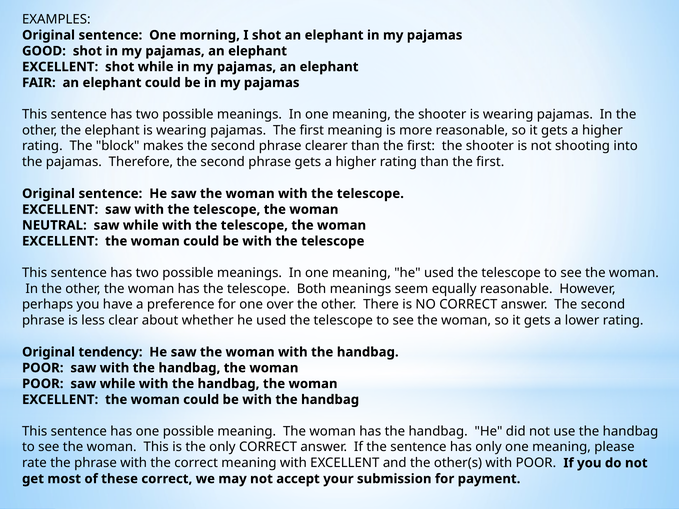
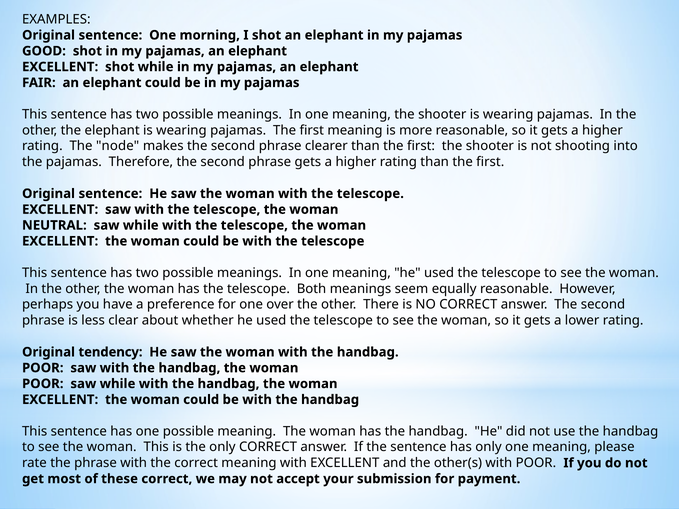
block: block -> node
